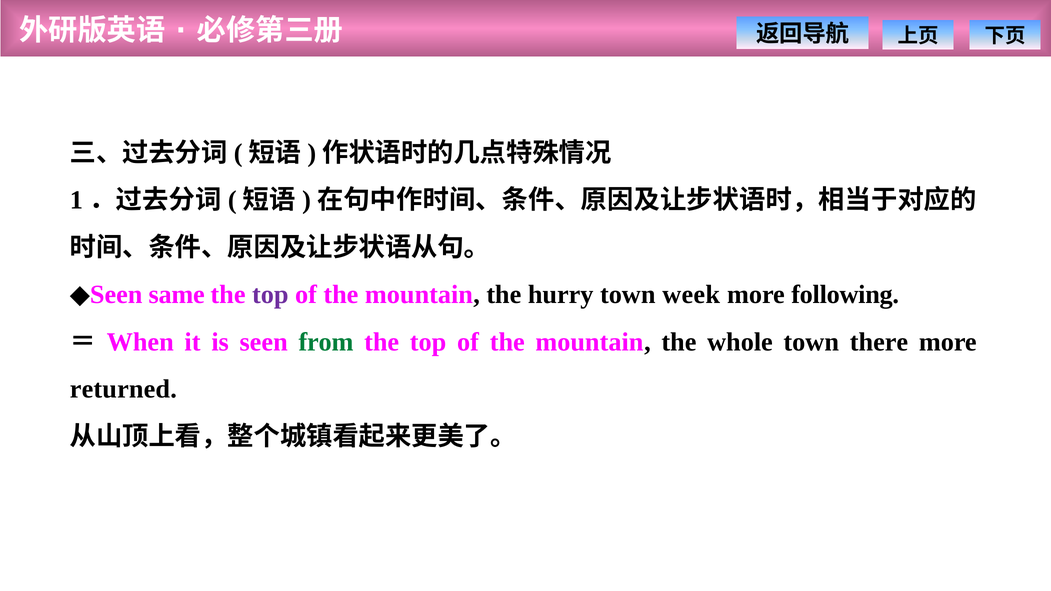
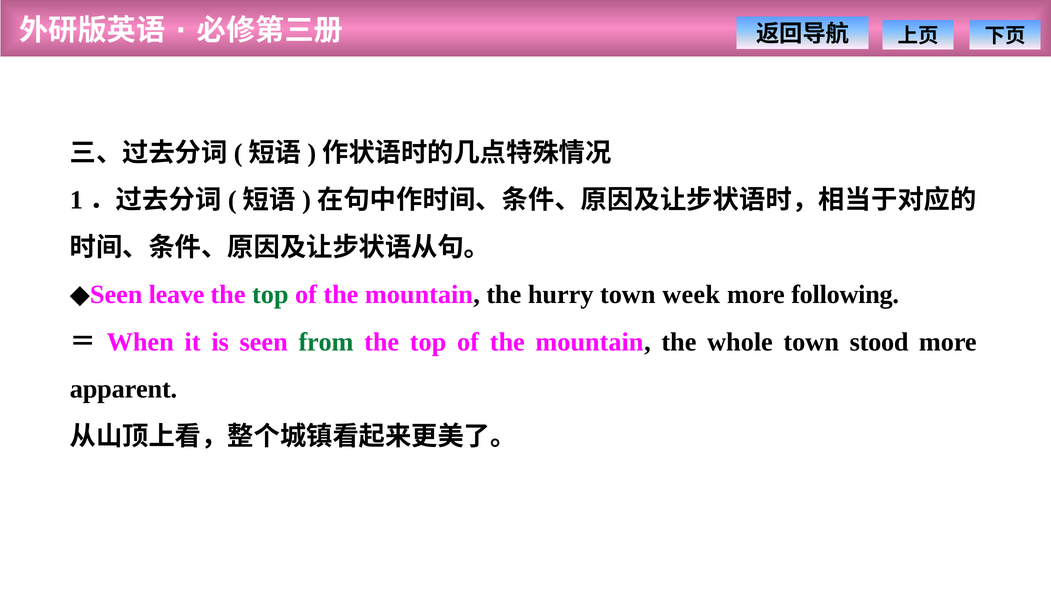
same: same -> leave
top at (270, 295) colour: purple -> green
there: there -> stood
returned: returned -> apparent
